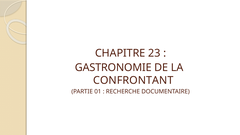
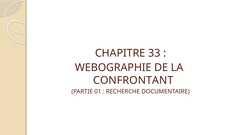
23: 23 -> 33
GASTRONOMIE: GASTRONOMIE -> WEBOGRAPHIE
